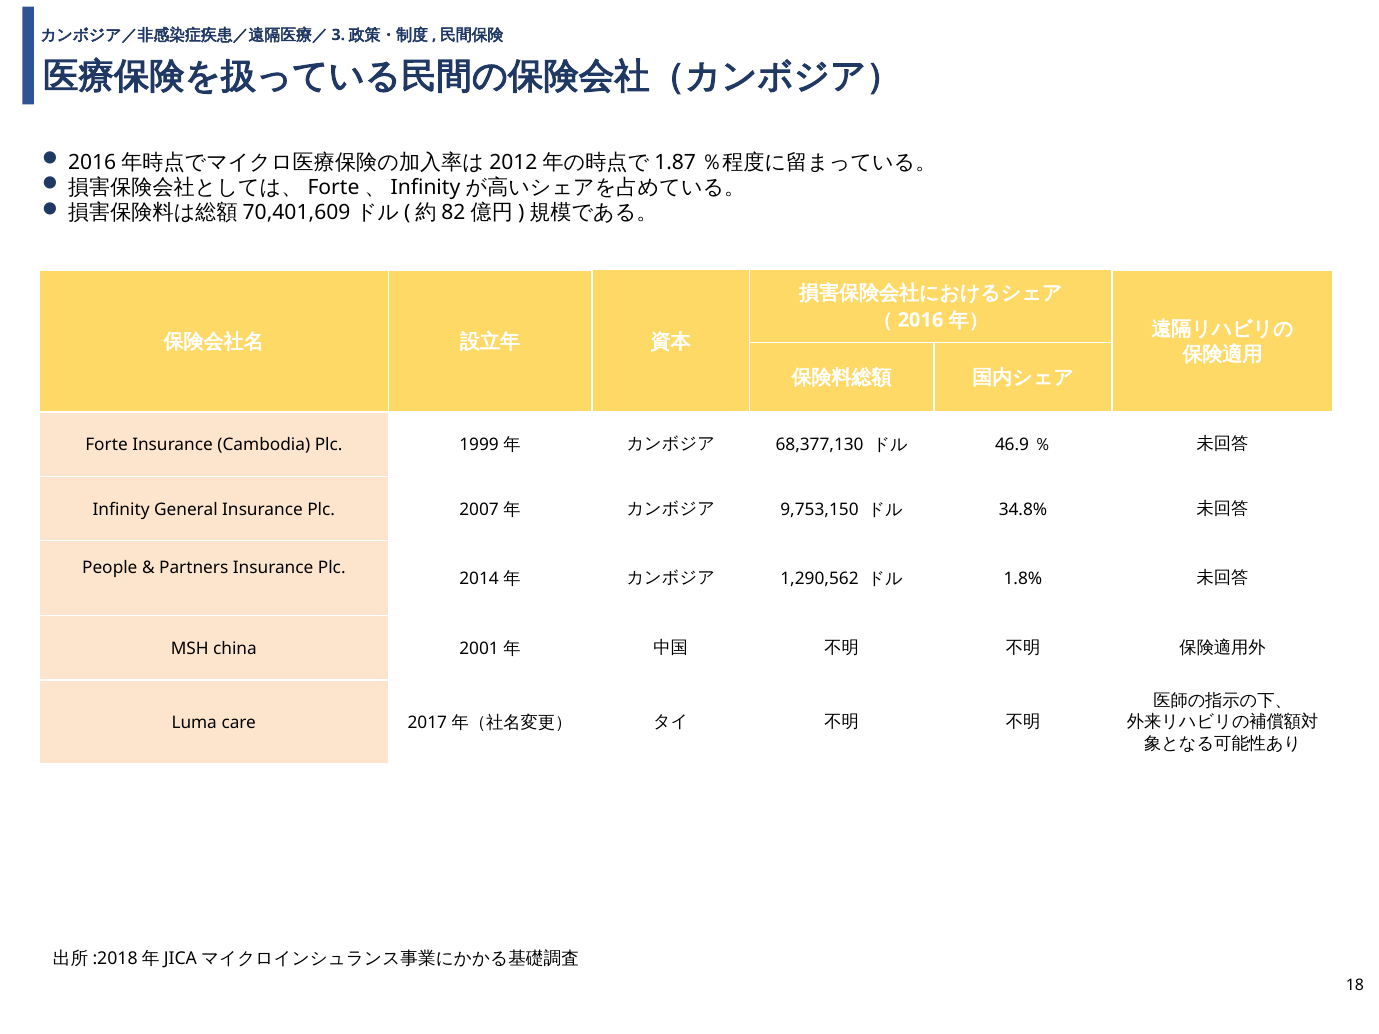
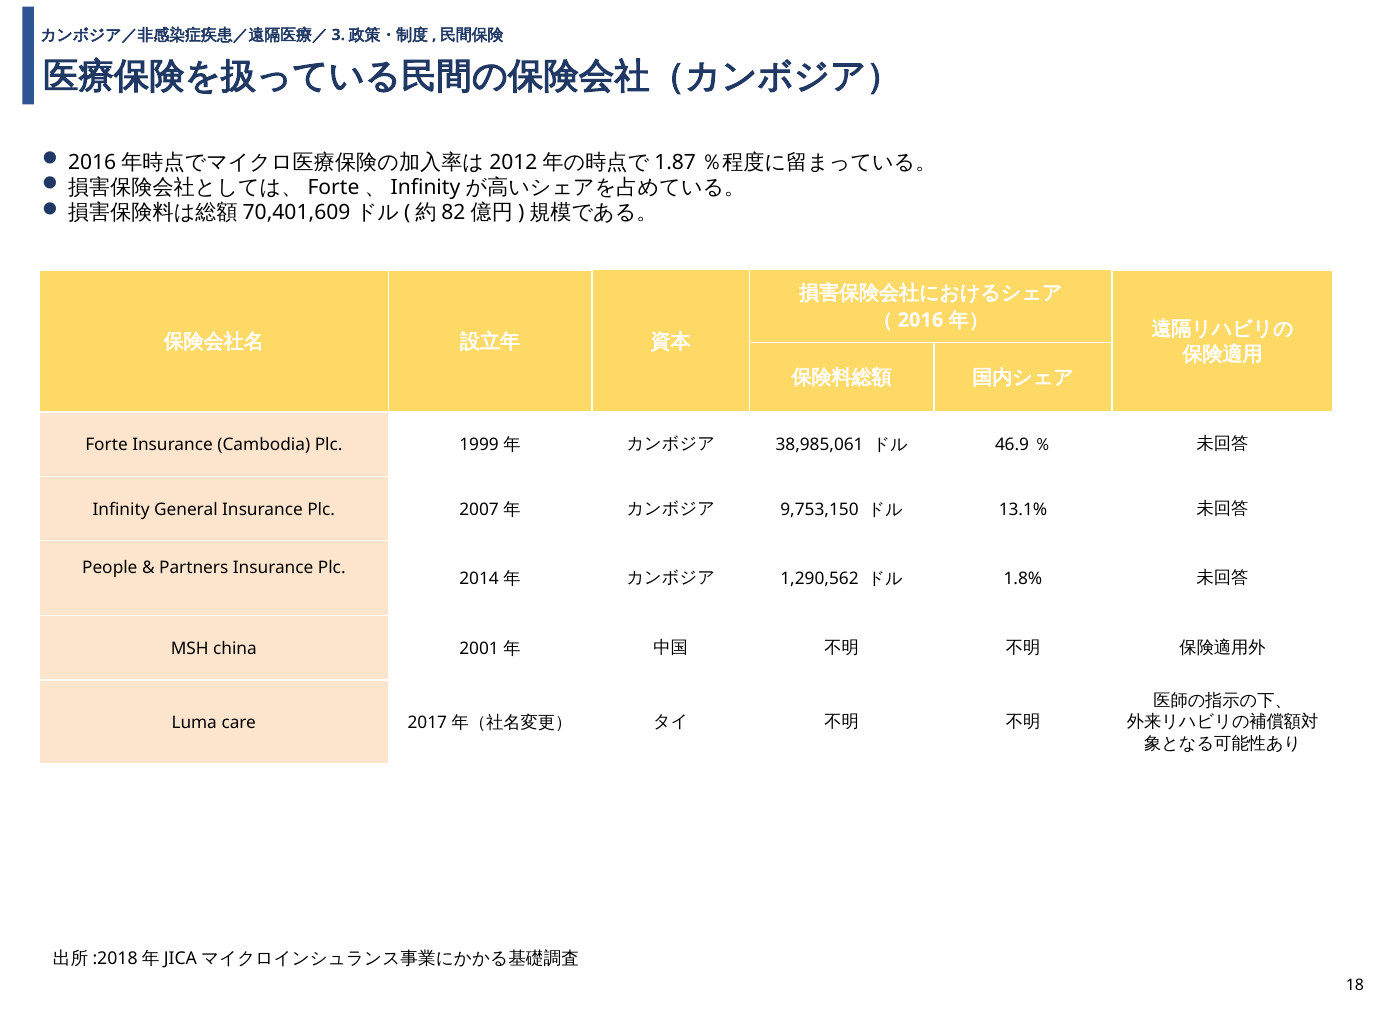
68,377,130: 68,377,130 -> 38,985,061
34.8%: 34.8% -> 13.1%
